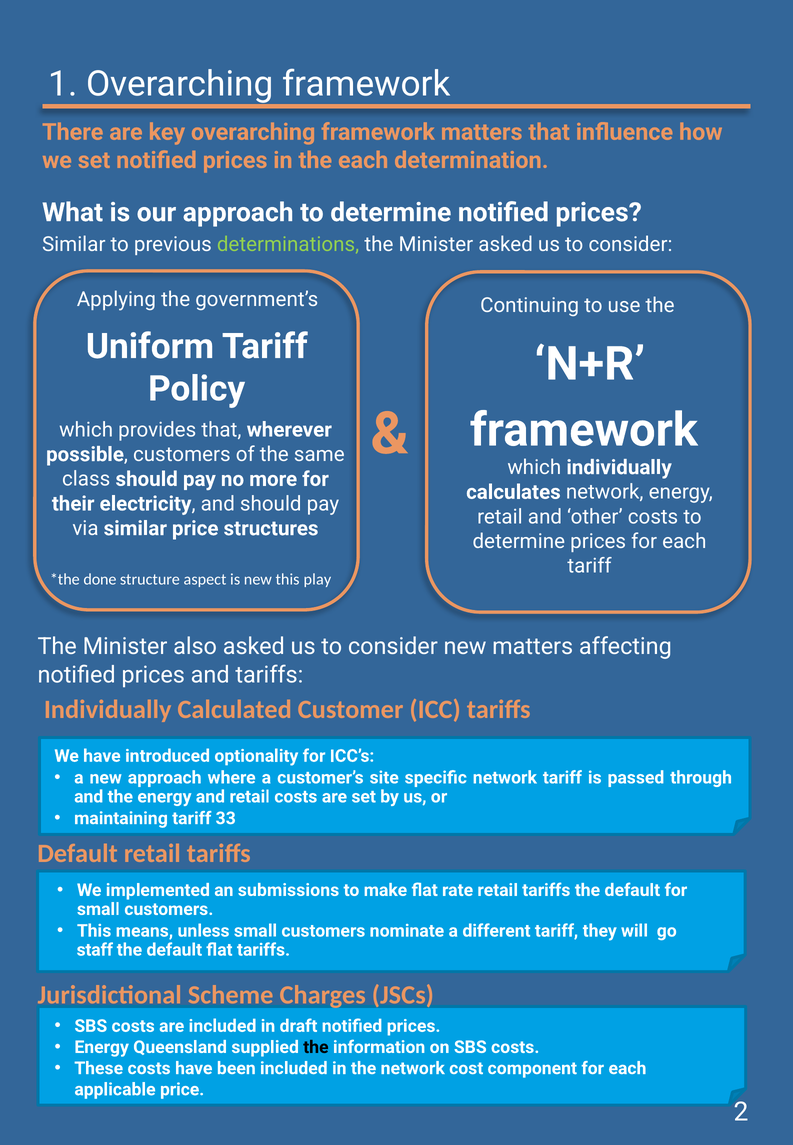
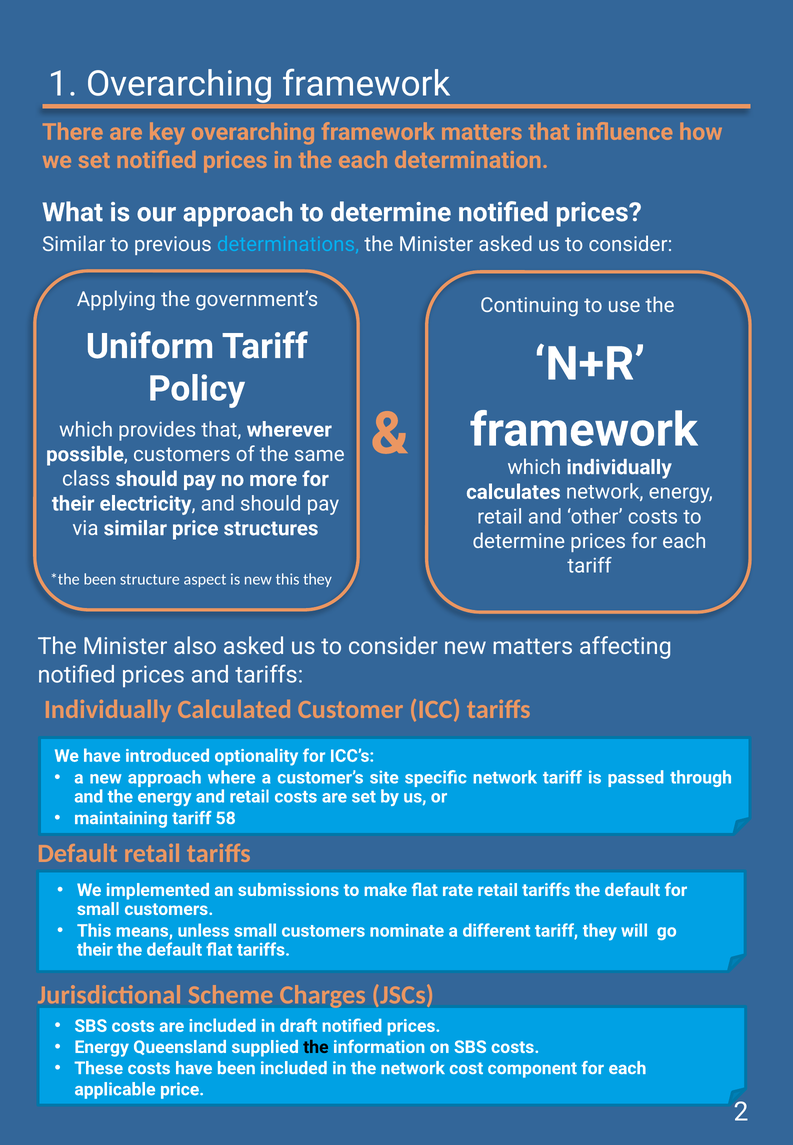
determinations colour: light green -> light blue
done at (100, 580): done -> been
this play: play -> they
33: 33 -> 58
staff at (95, 950): staff -> their
